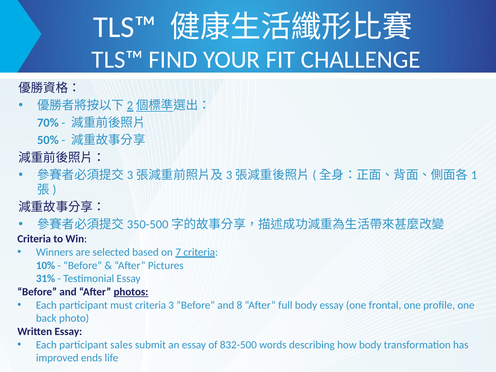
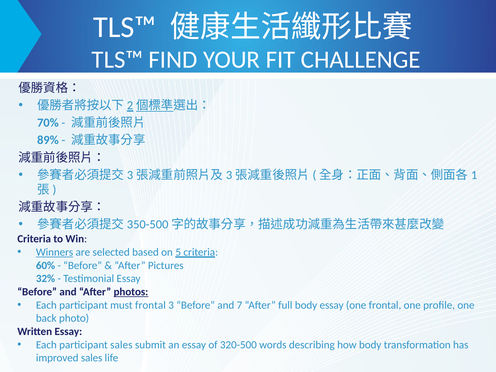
50%: 50% -> 89%
Winners underline: none -> present
7: 7 -> 5
10%: 10% -> 60%
31%: 31% -> 32%
must criteria: criteria -> frontal
8: 8 -> 7
832-500: 832-500 -> 320-500
improved ends: ends -> sales
